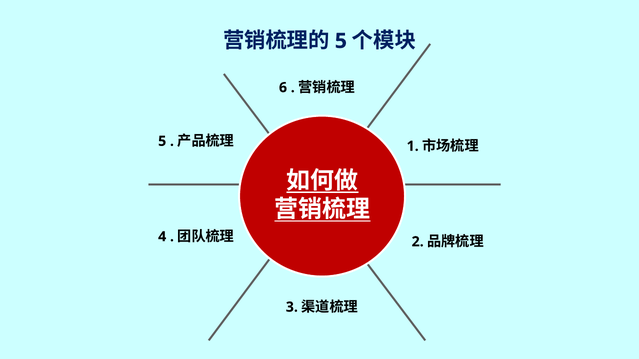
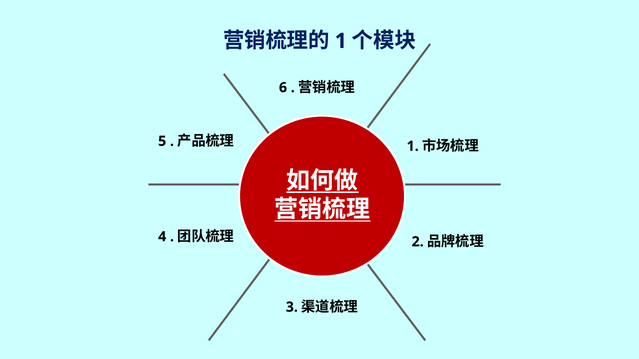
5 at (341, 41): 5 -> 1
